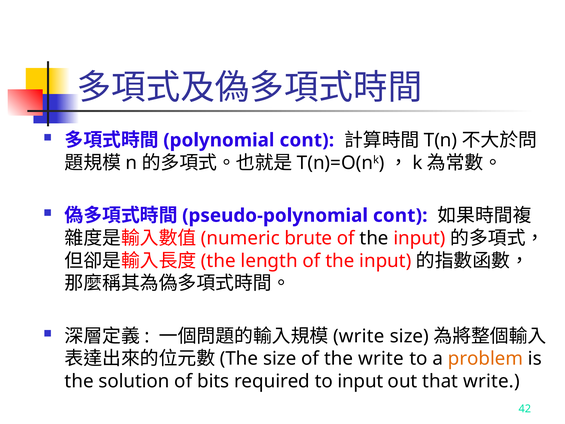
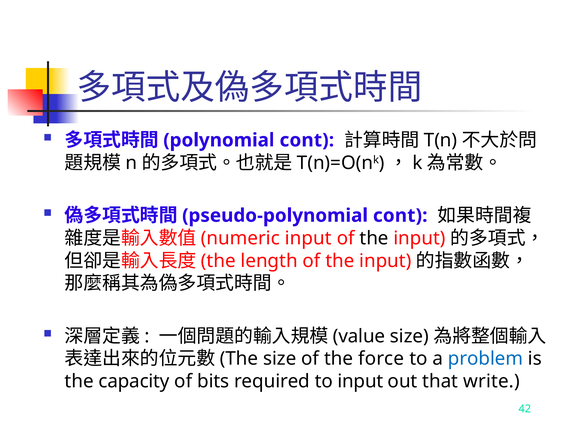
brute at (308, 238): brute -> input
write at (359, 336): write -> value
the write: write -> force
problem colour: orange -> blue
solution: solution -> capacity
